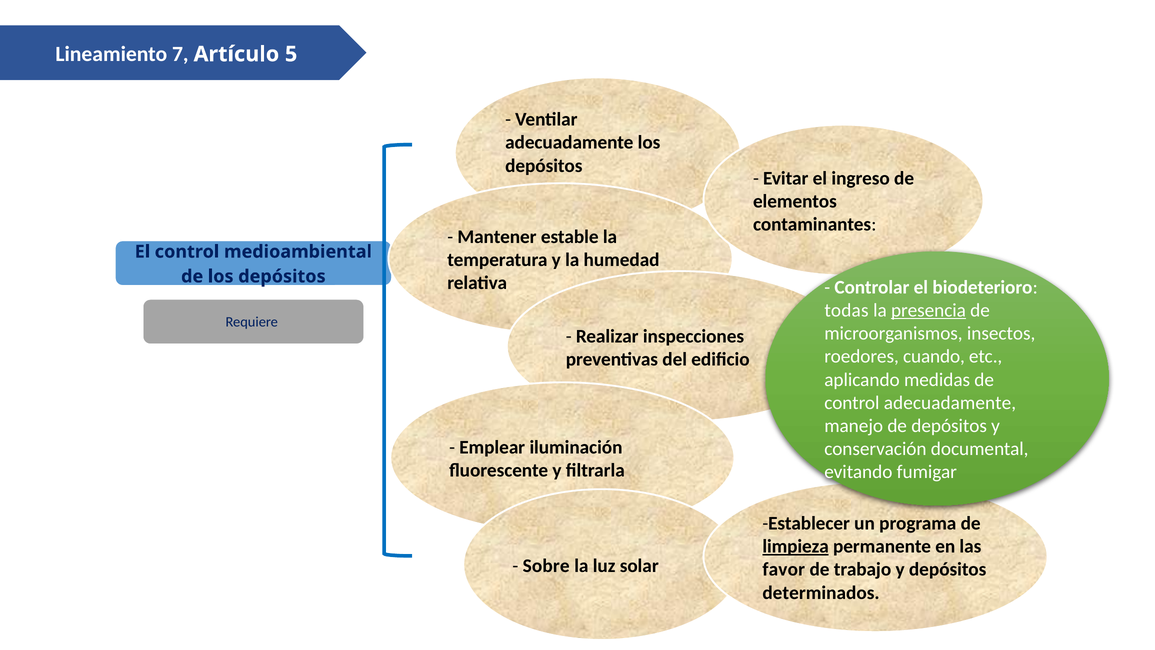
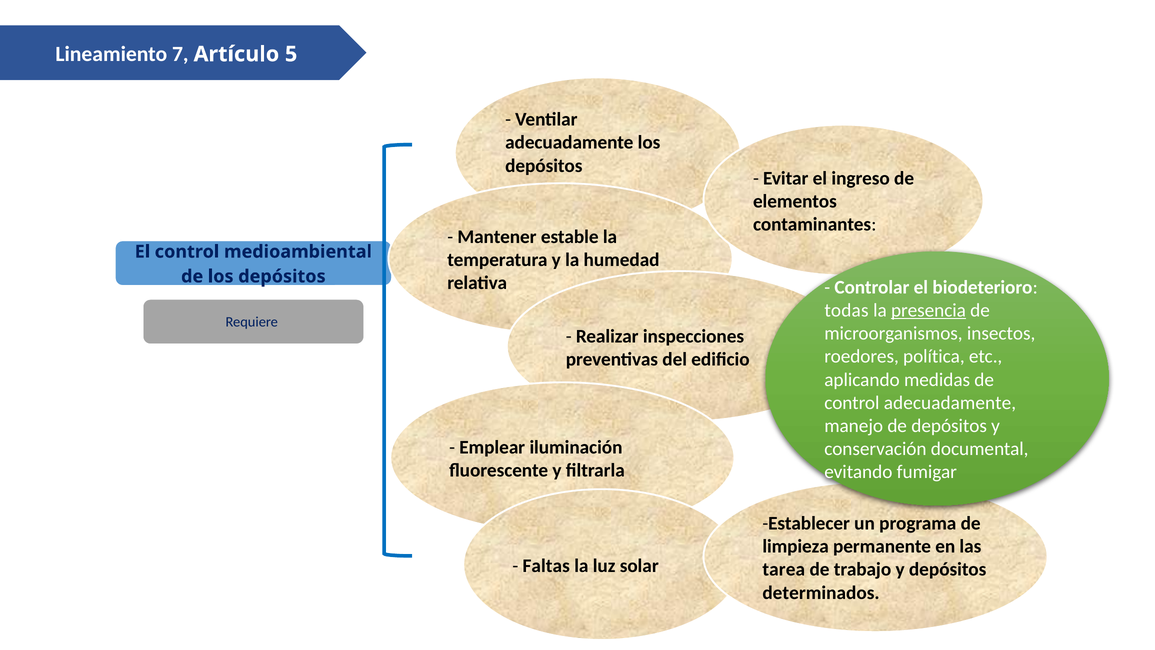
cuando: cuando -> política
limpieza underline: present -> none
Sobre: Sobre -> Faltas
favor: favor -> tarea
